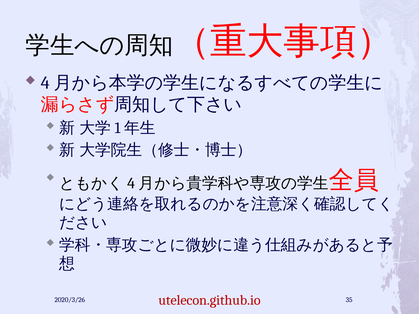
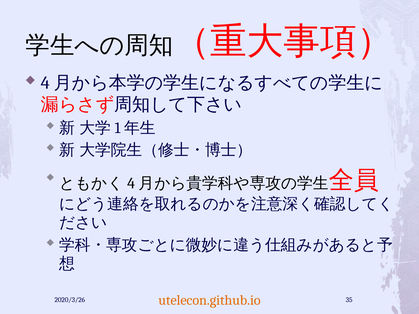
utelecon.github.io colour: red -> orange
